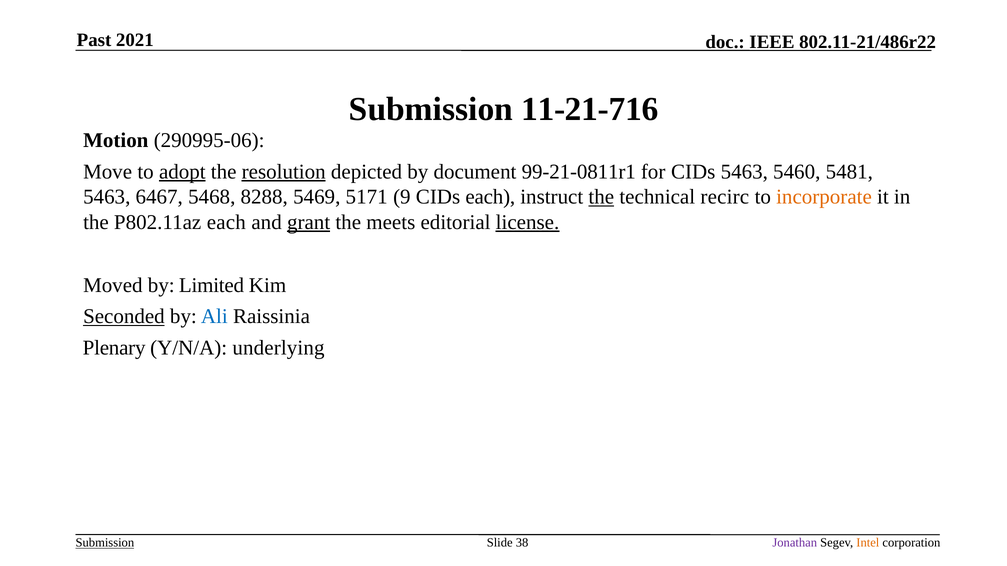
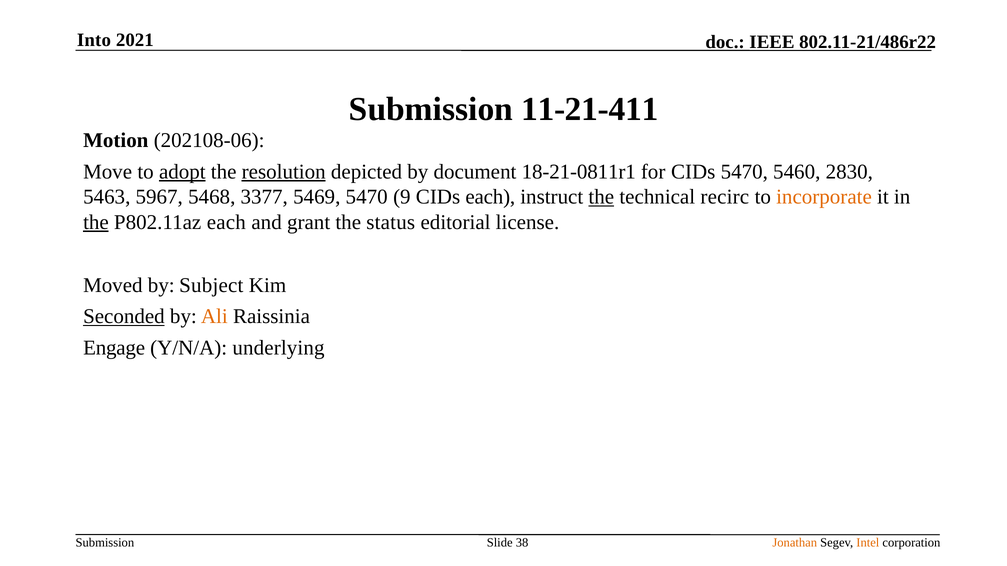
Past: Past -> Into
11-21-716: 11-21-716 -> 11-21-411
290995-06: 290995-06 -> 202108-06
99-21-0811r1: 99-21-0811r1 -> 18-21-0811r1
CIDs 5463: 5463 -> 5470
5481: 5481 -> 2830
6467: 6467 -> 5967
8288: 8288 -> 3377
5469 5171: 5171 -> 5470
the at (96, 222) underline: none -> present
grant underline: present -> none
meets: meets -> status
license underline: present -> none
Limited: Limited -> Subject
Ali colour: blue -> orange
Plenary: Plenary -> Engage
Submission at (105, 543) underline: present -> none
Jonathan colour: purple -> orange
